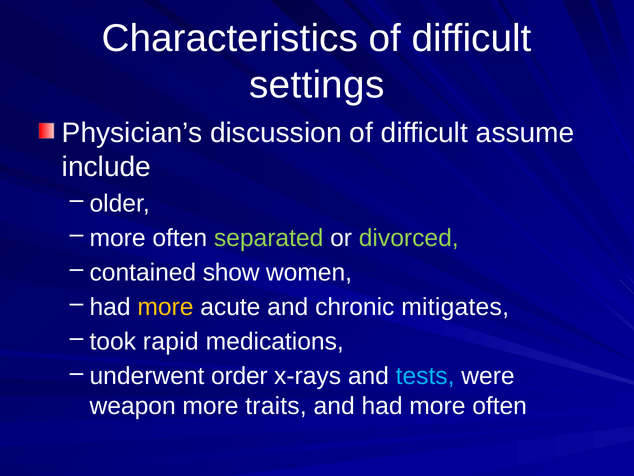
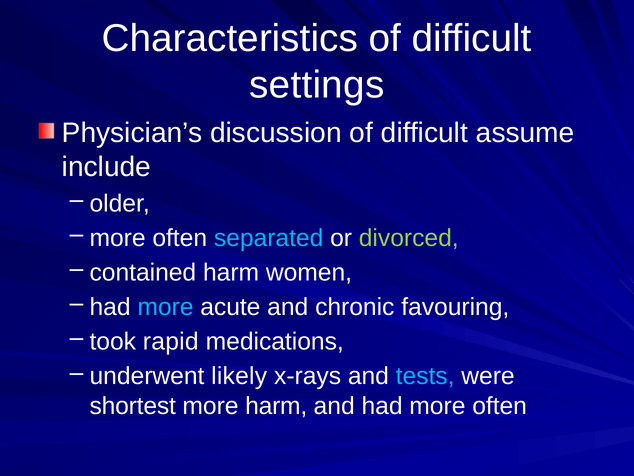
separated colour: light green -> light blue
contained show: show -> harm
more at (165, 307) colour: yellow -> light blue
mitigates: mitigates -> favouring
order: order -> likely
weapon: weapon -> shortest
more traits: traits -> harm
